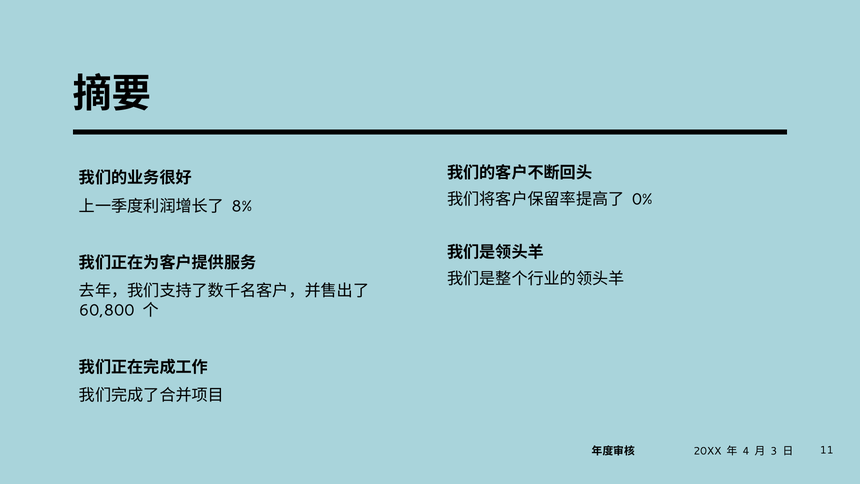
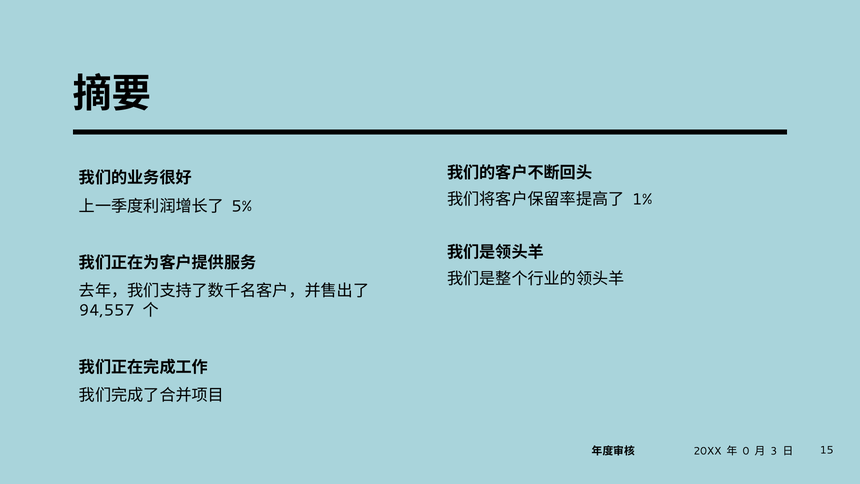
0%: 0% -> 1%
8%: 8% -> 5%
60,800: 60,800 -> 94,557
4: 4 -> 0
11: 11 -> 15
